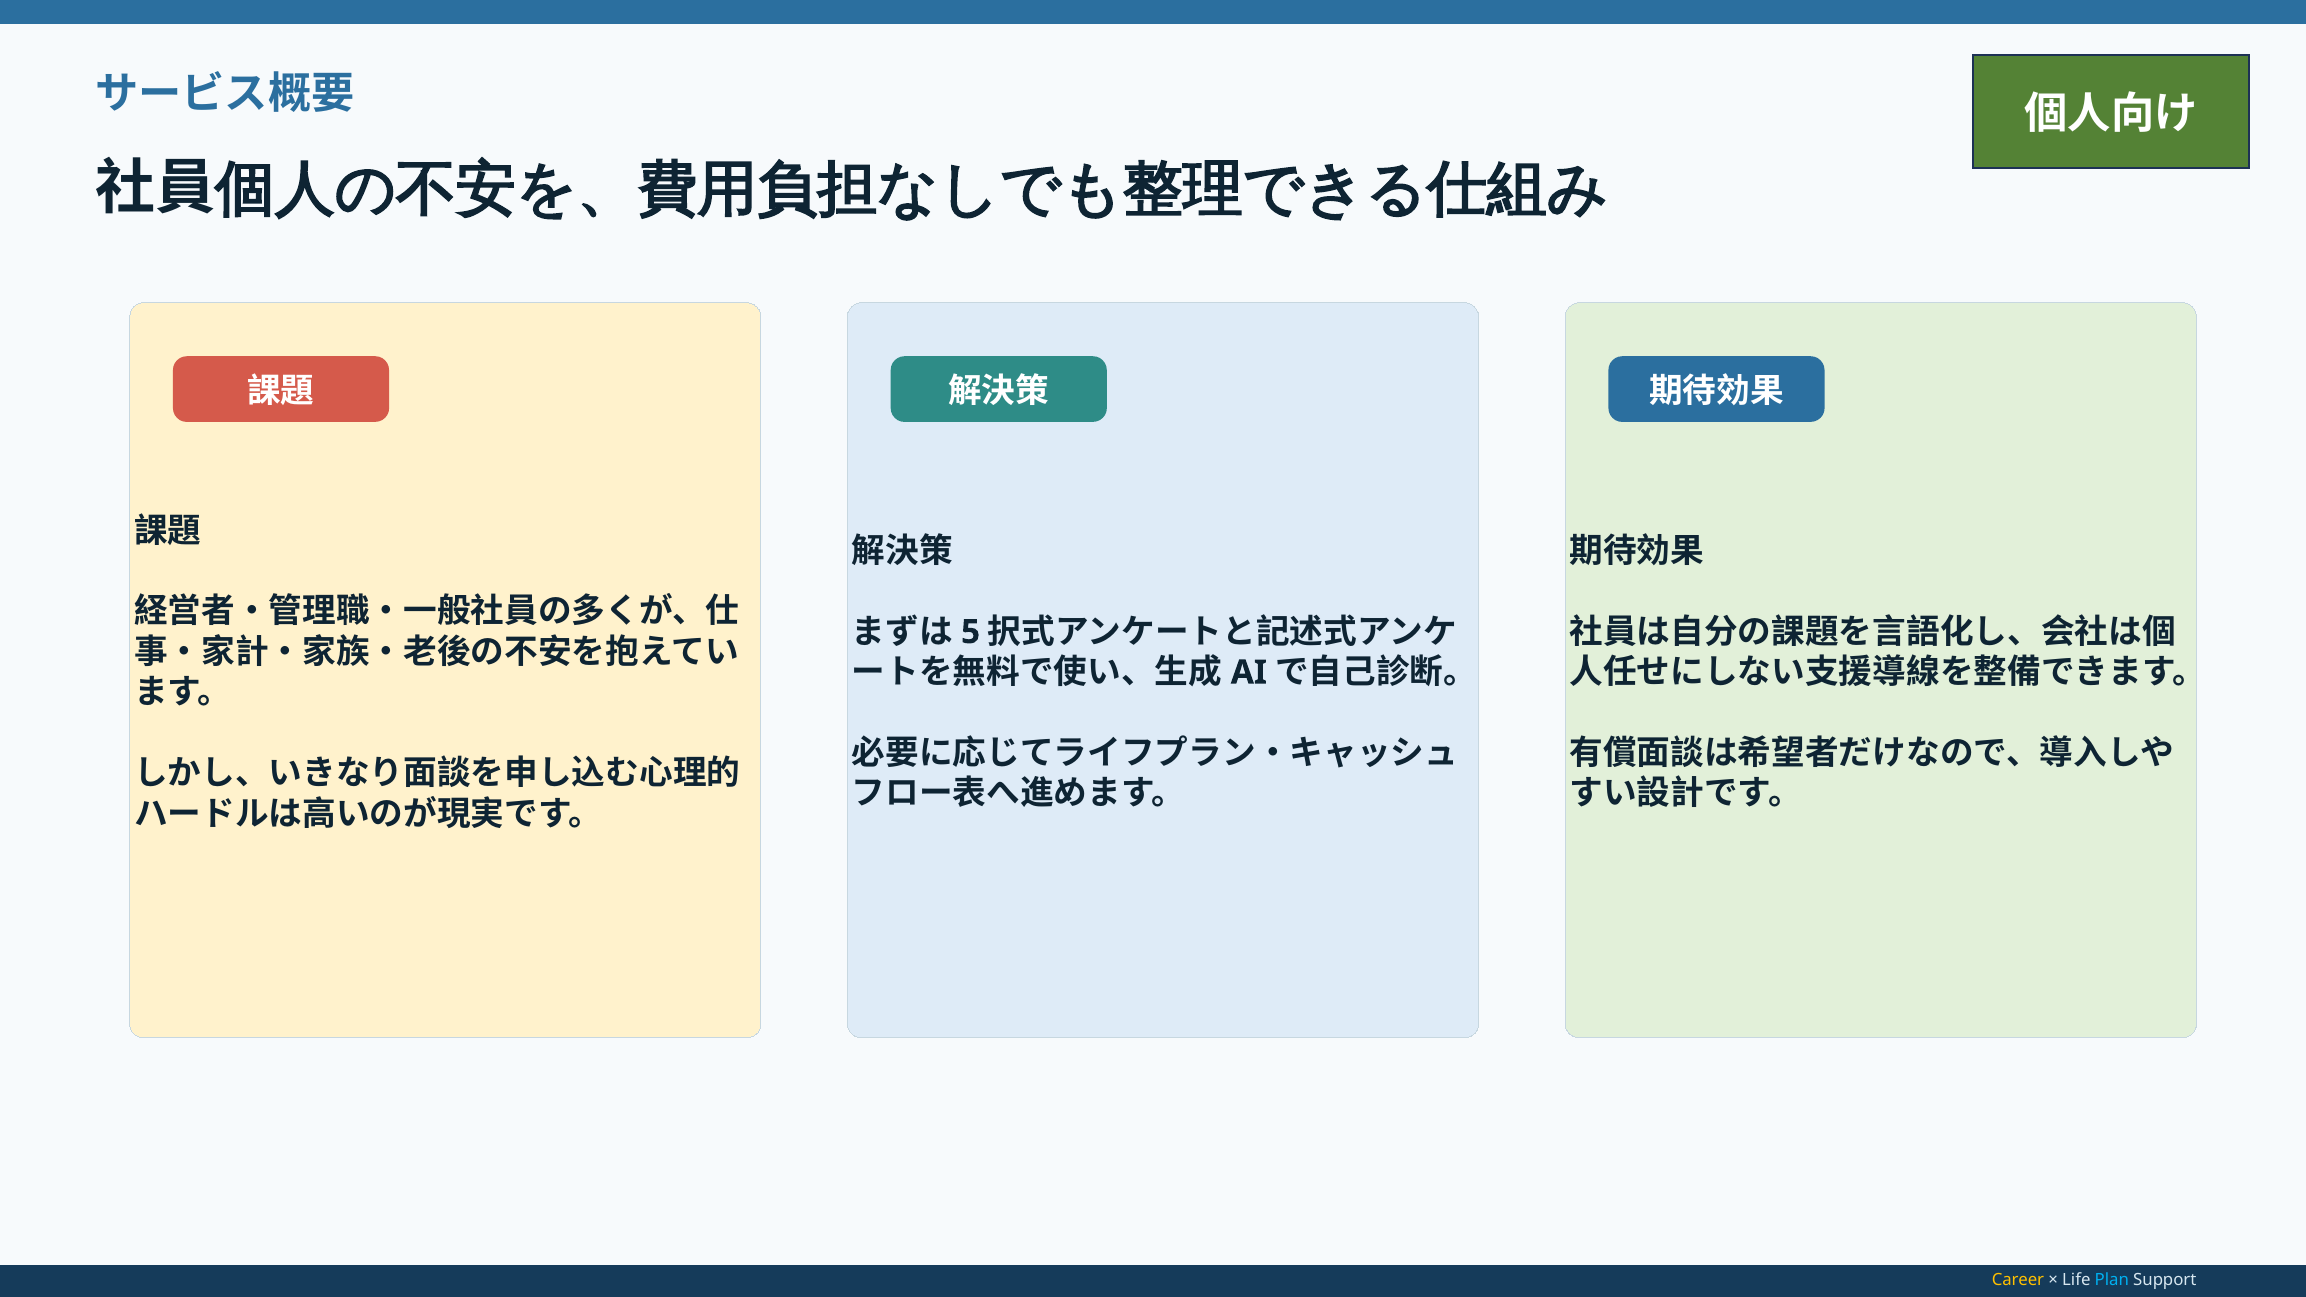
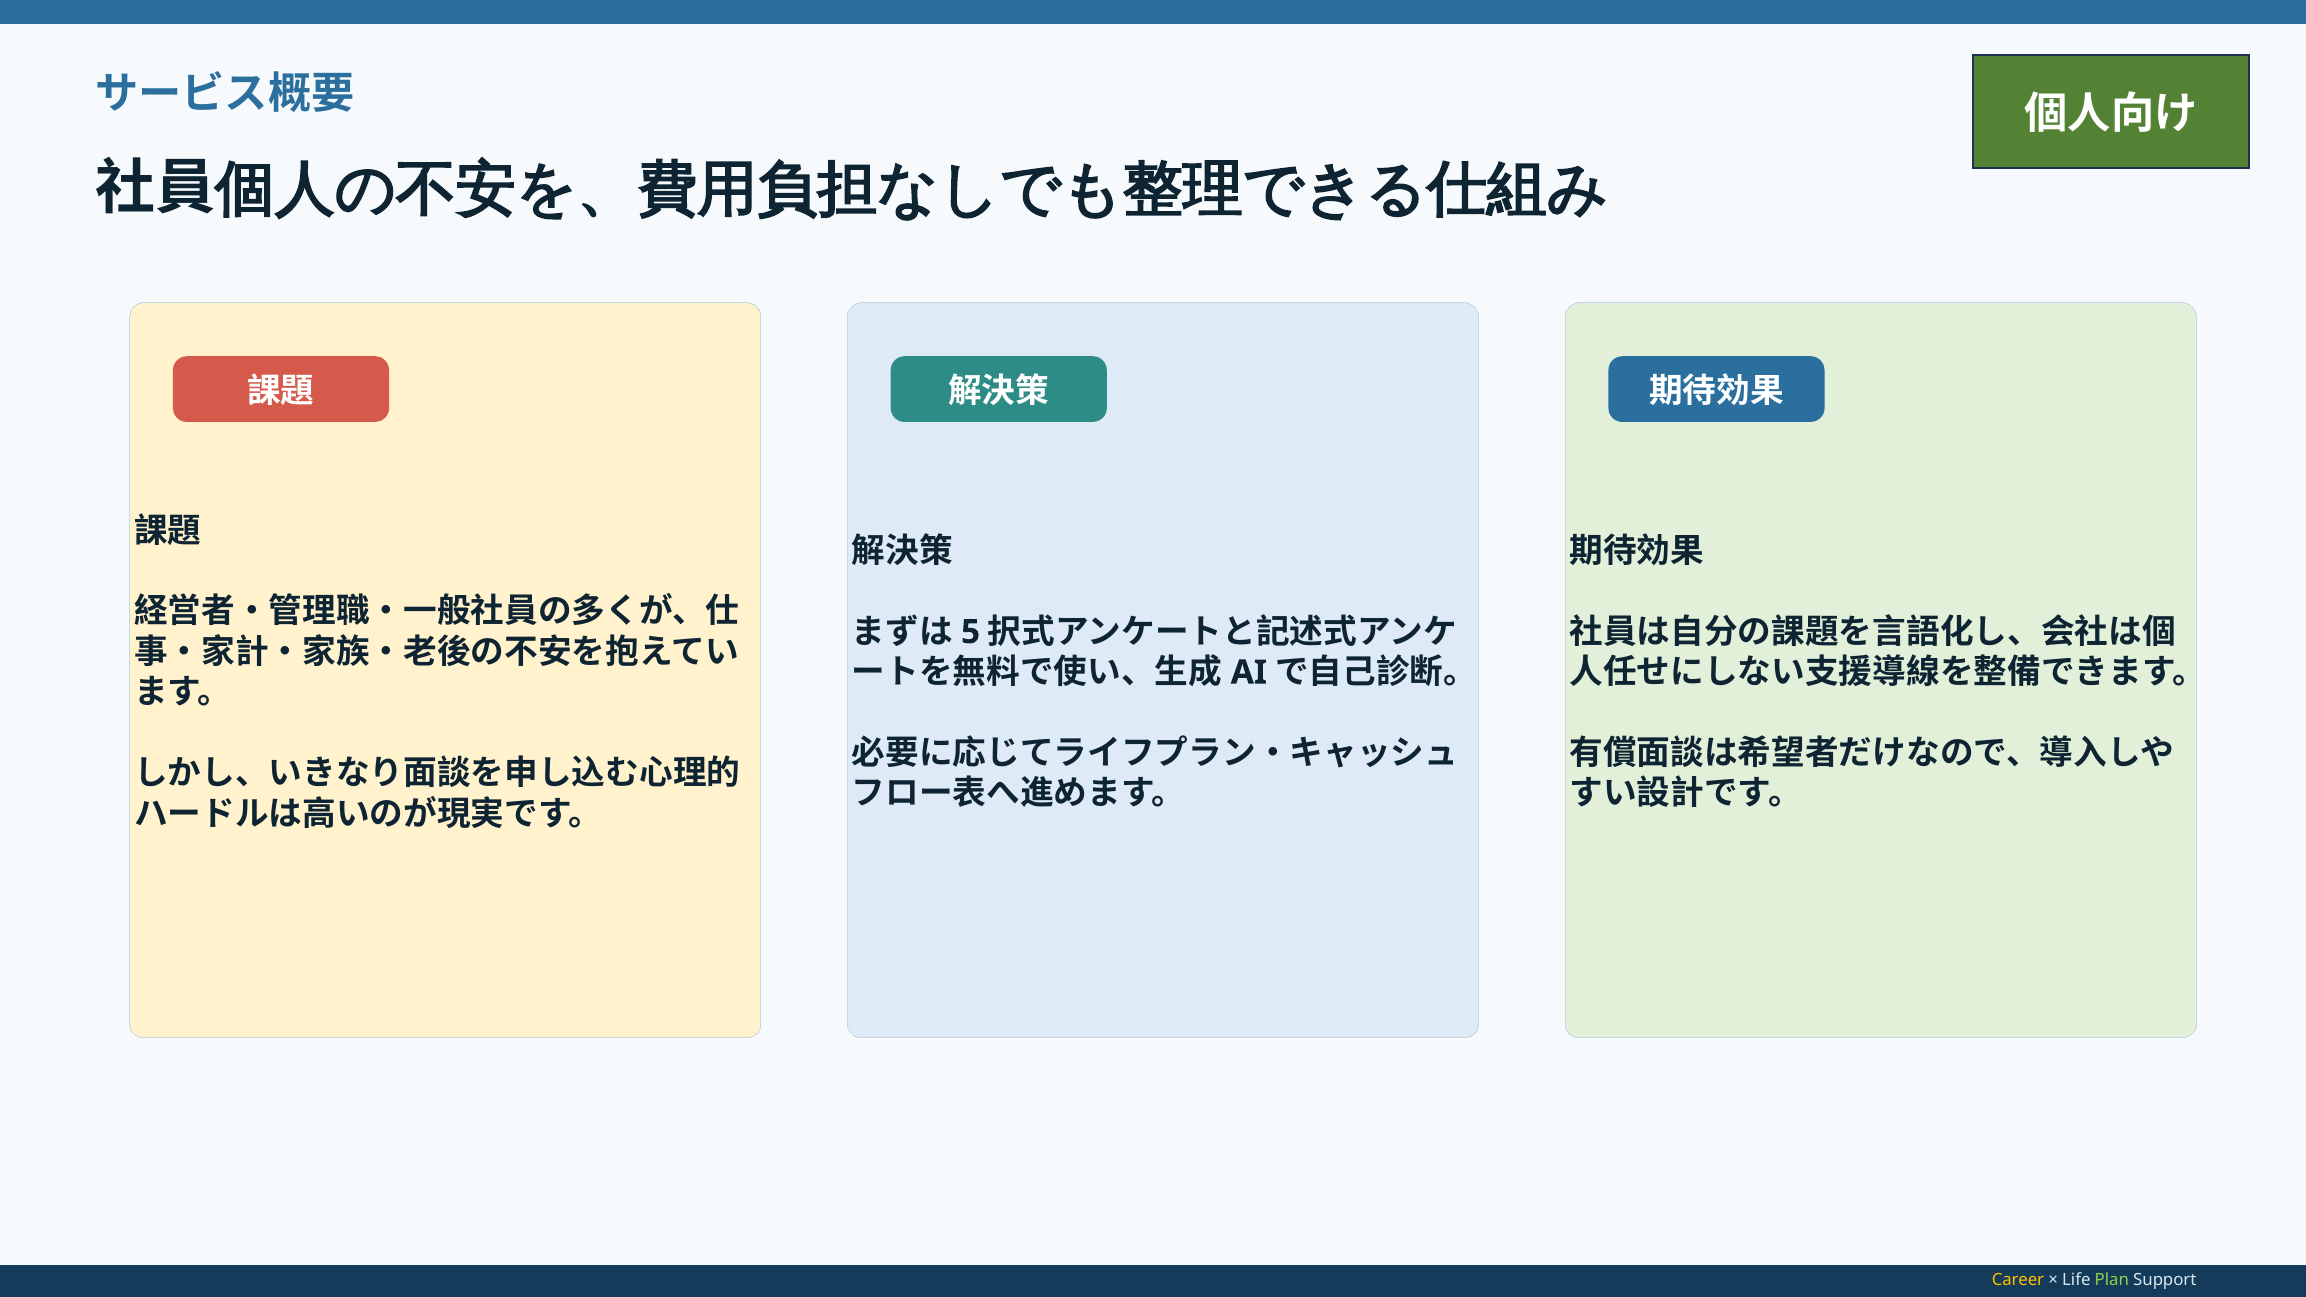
Plan colour: light blue -> light green
